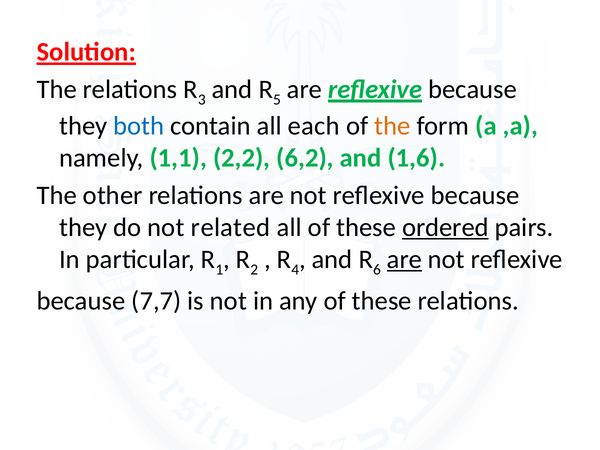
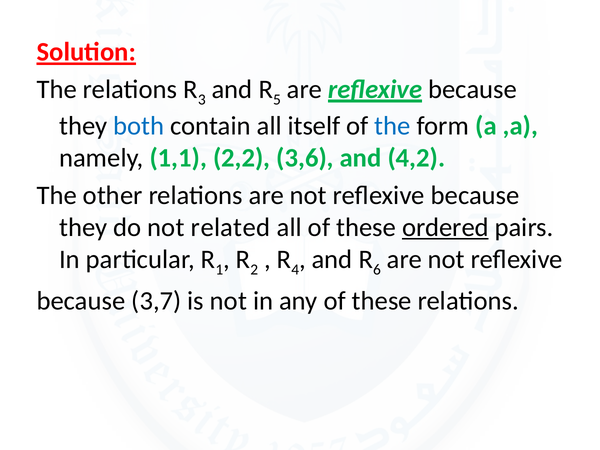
each: each -> itself
the at (392, 126) colour: orange -> blue
6,2: 6,2 -> 3,6
1,6: 1,6 -> 4,2
are at (404, 259) underline: present -> none
7,7: 7,7 -> 3,7
